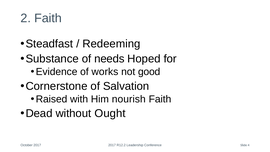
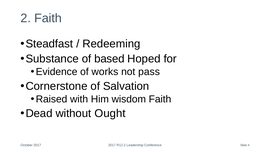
needs: needs -> based
good: good -> pass
nourish: nourish -> wisdom
